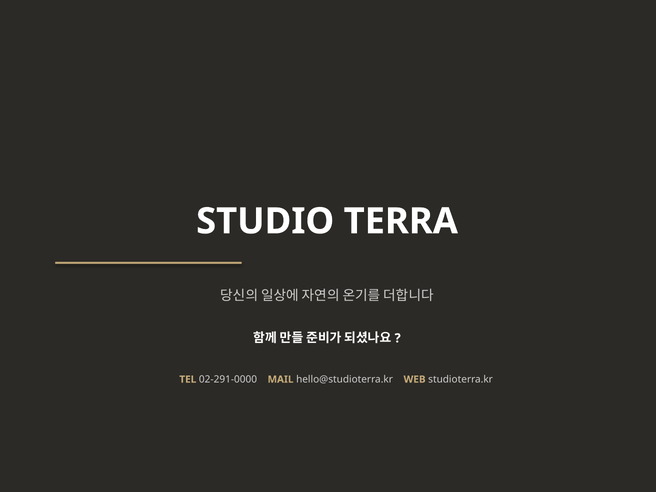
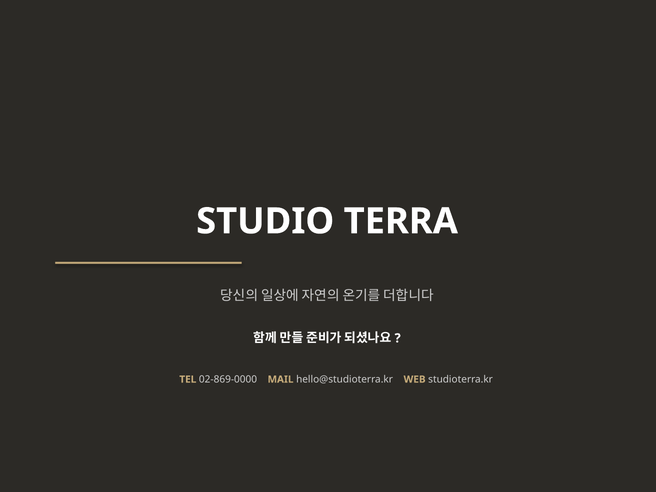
02-291-0000: 02-291-0000 -> 02-869-0000
